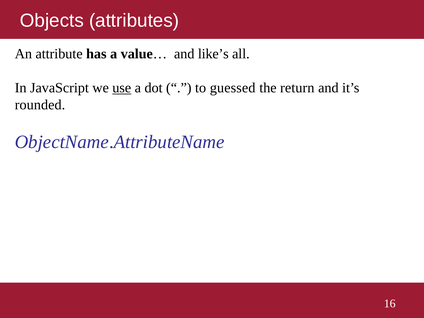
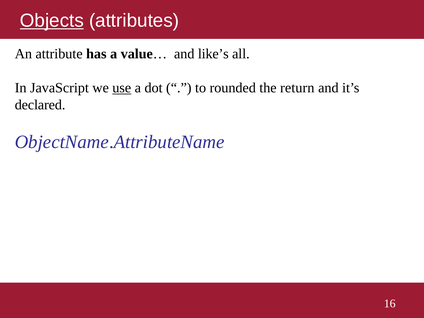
Objects underline: none -> present
guessed: guessed -> rounded
rounded: rounded -> declared
